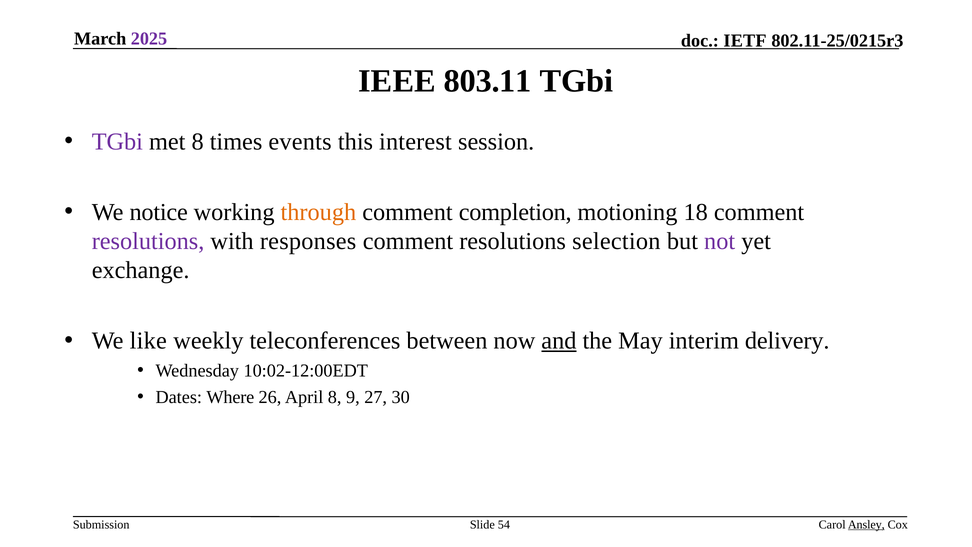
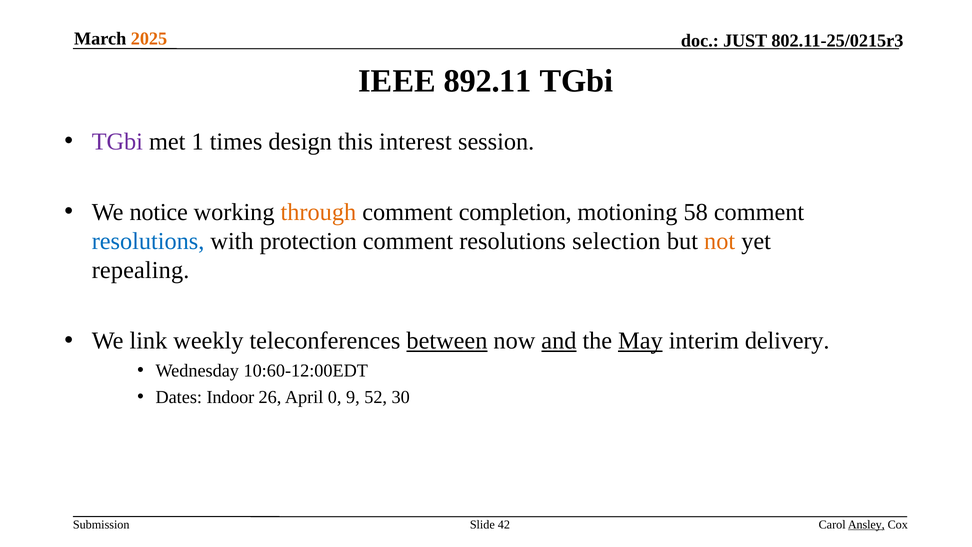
2025 colour: purple -> orange
IETF: IETF -> JUST
803.11: 803.11 -> 892.11
met 8: 8 -> 1
events: events -> design
18: 18 -> 58
resolutions at (148, 241) colour: purple -> blue
responses: responses -> protection
not colour: purple -> orange
exchange: exchange -> repealing
like: like -> link
between underline: none -> present
May underline: none -> present
10:02-12:00EDT: 10:02-12:00EDT -> 10:60-12:00EDT
Where: Where -> Indoor
April 8: 8 -> 0
27: 27 -> 52
54: 54 -> 42
